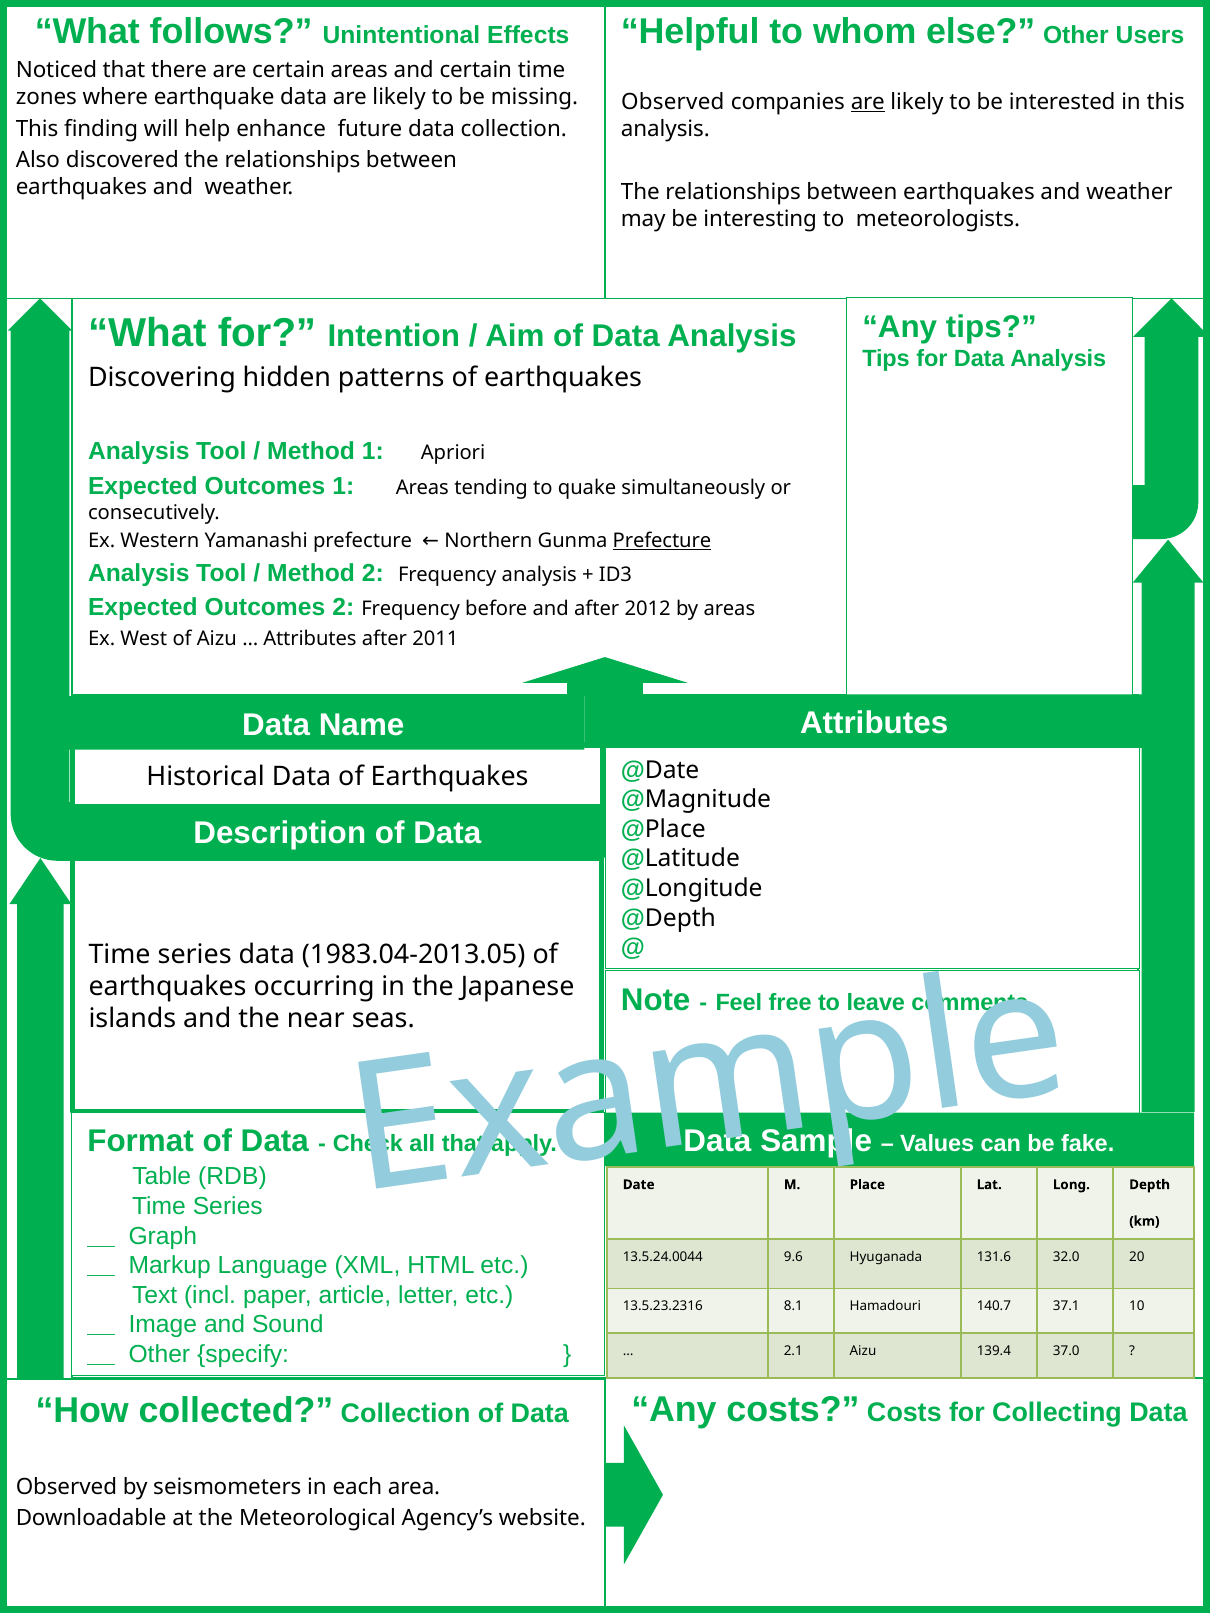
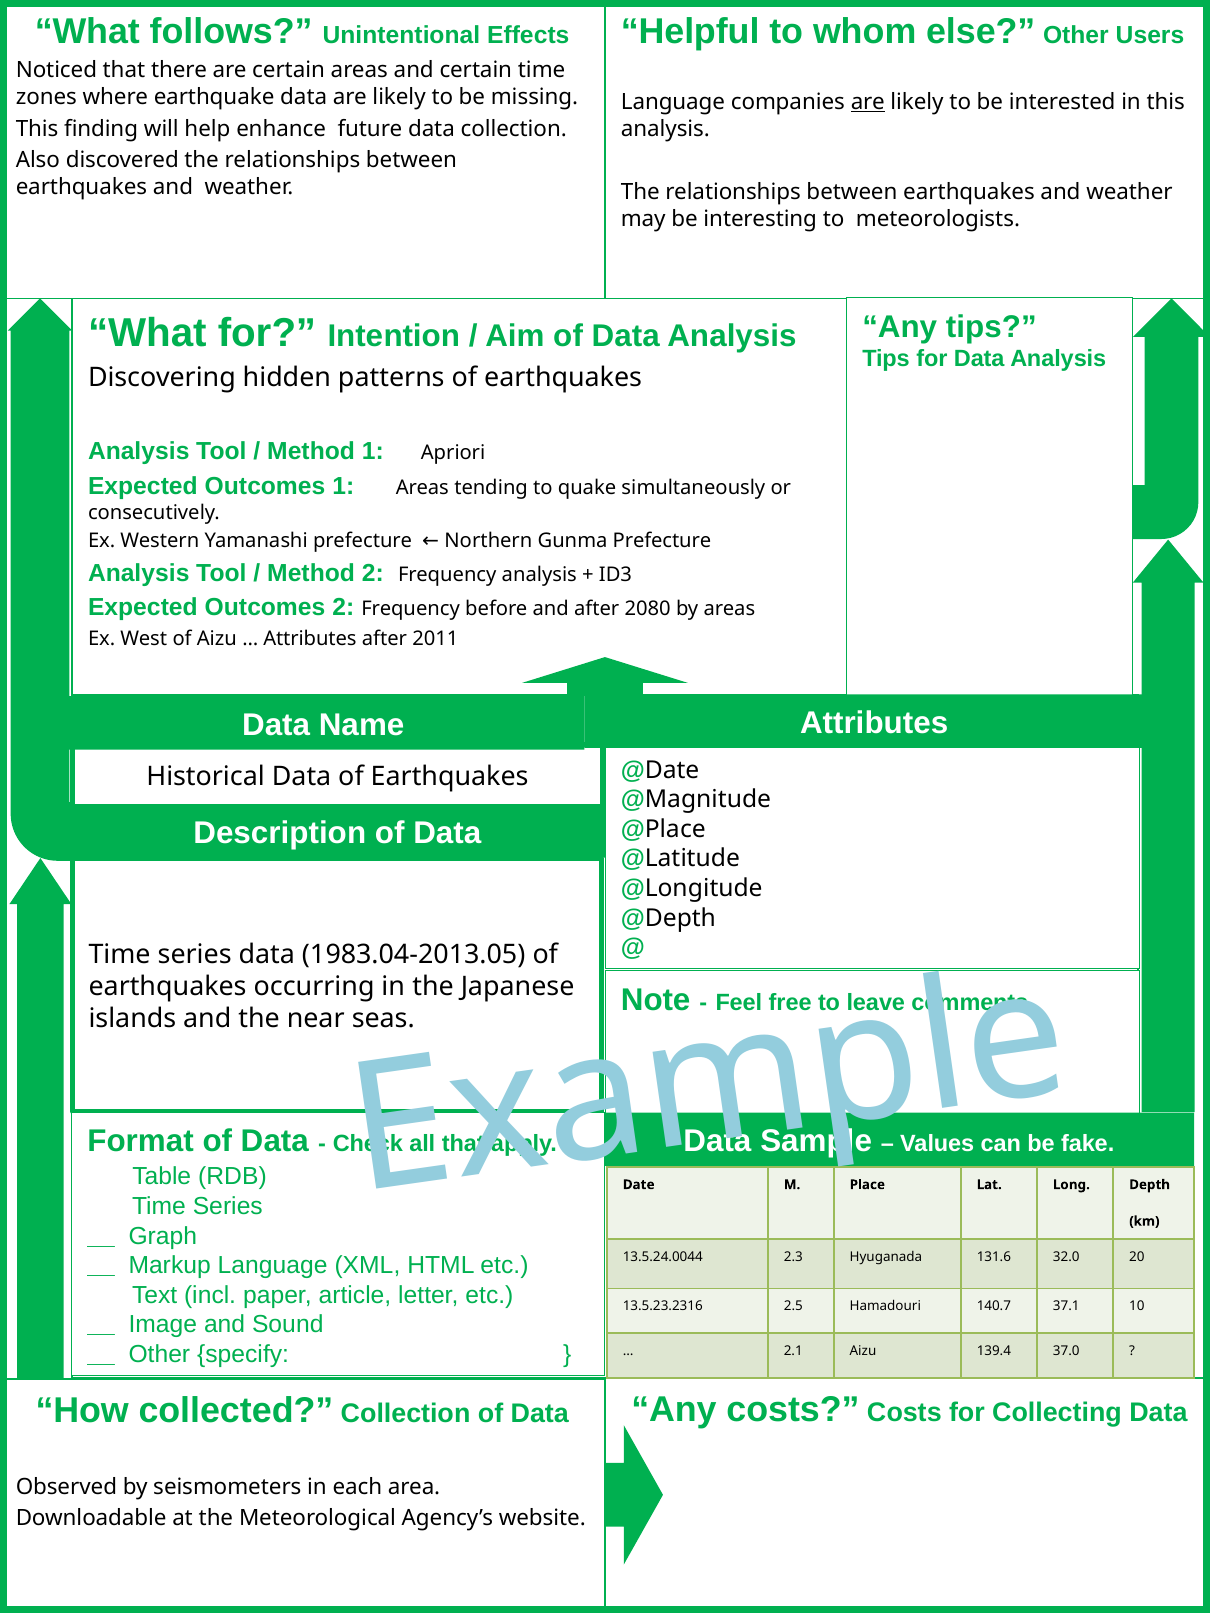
Observed at (673, 102): Observed -> Language
Prefecture at (662, 541) underline: present -> none
2012: 2012 -> 2080
9.6: 9.6 -> 2.3
8.1: 8.1 -> 2.5
